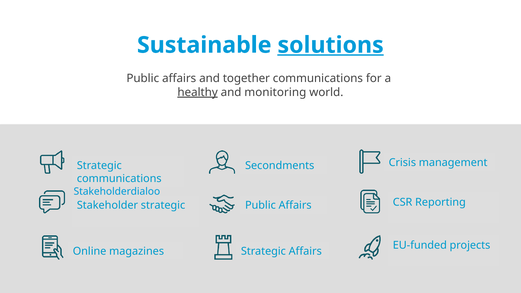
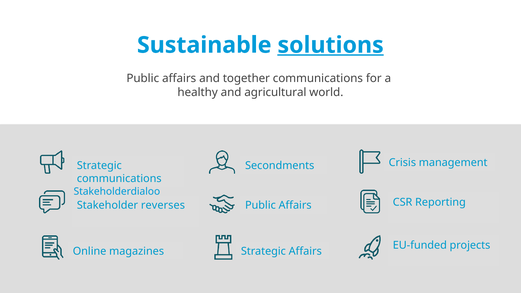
healthy underline: present -> none
monitoring: monitoring -> agricultural
strategic at (163, 205): strategic -> reverses
